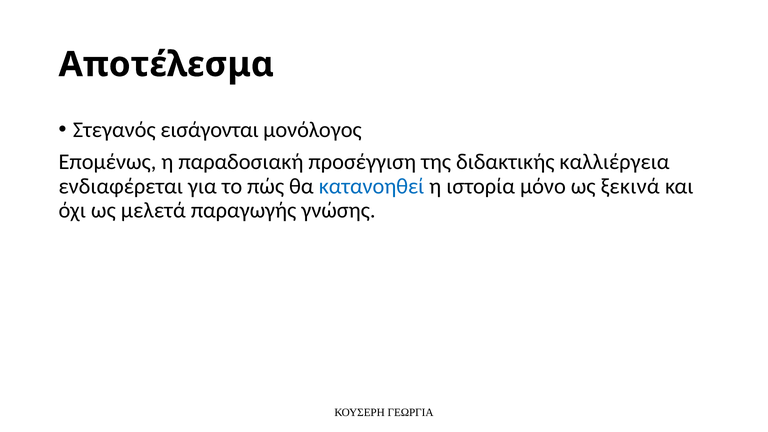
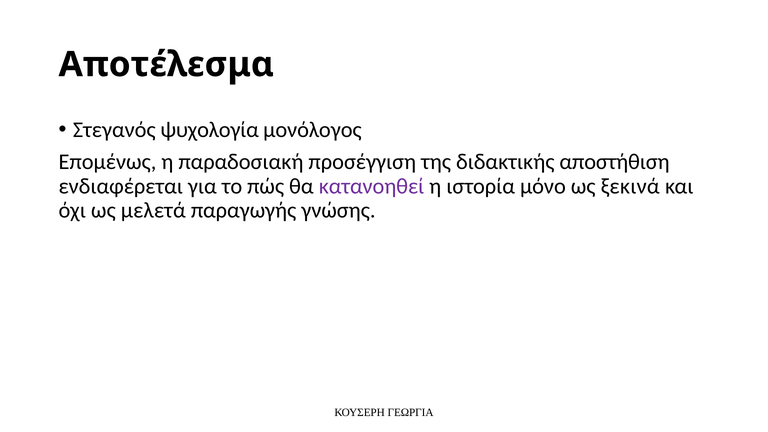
εισάγονται: εισάγονται -> ψυχολογία
καλλιέργεια: καλλιέργεια -> αποστήθιση
κατανοηθεί colour: blue -> purple
